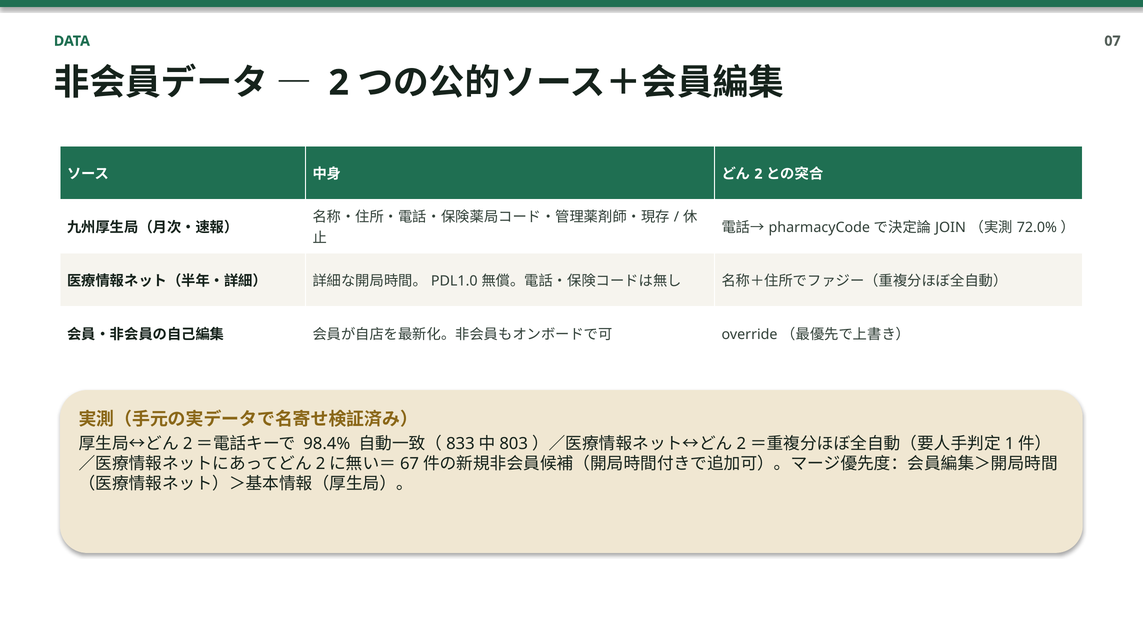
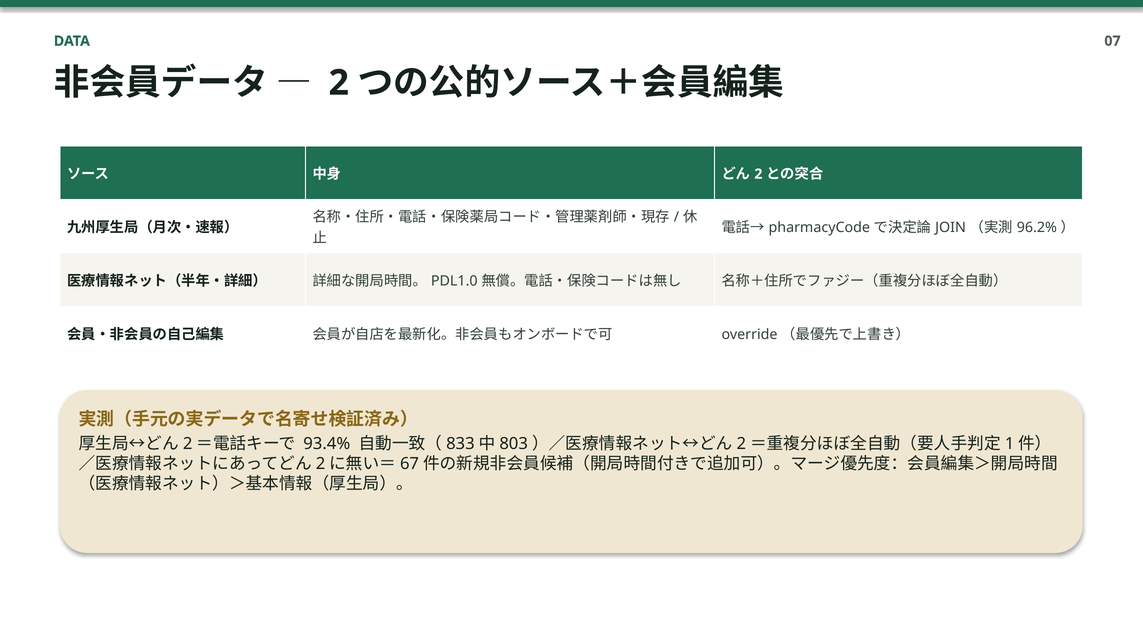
72.0%: 72.0% -> 96.2%
98.4%: 98.4% -> 93.4%
